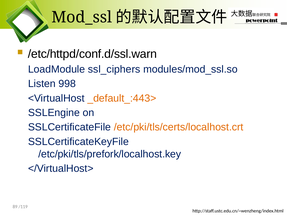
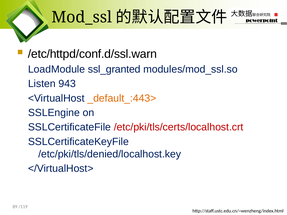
ssl_ciphers: ssl_ciphers -> ssl_granted
998: 998 -> 943
/etc/pki/tls/certs/localhost.crt colour: orange -> red
/etc/pki/tls/prefork/localhost.key: /etc/pki/tls/prefork/localhost.key -> /etc/pki/tls/denied/localhost.key
